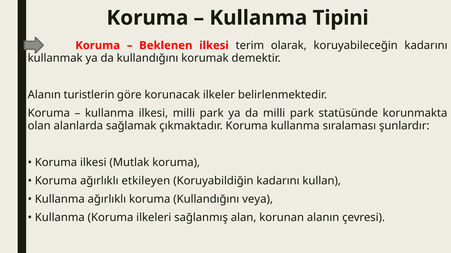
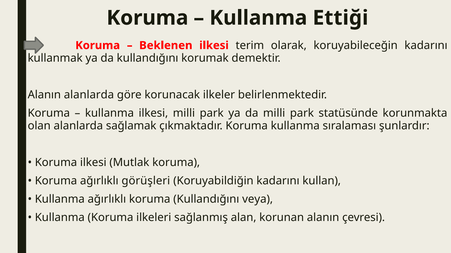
Tipini: Tipini -> Ettiği
Alanın turistlerin: turistlerin -> alanlarda
etkileyen: etkileyen -> görüşleri
